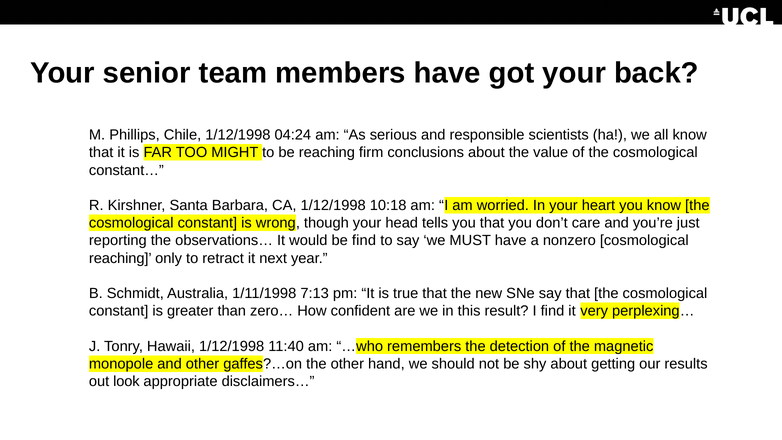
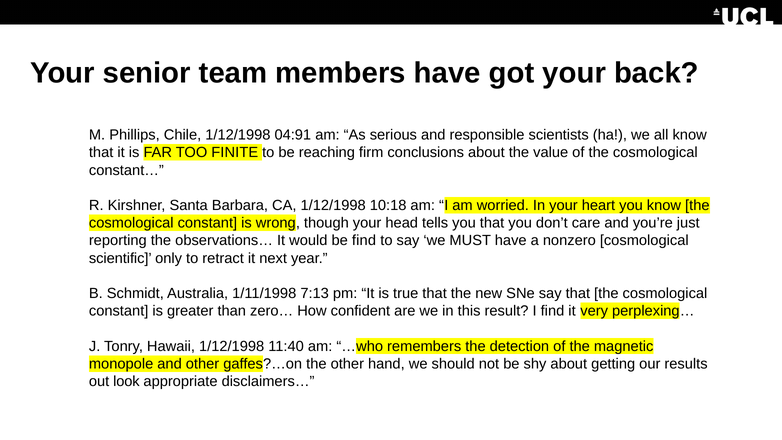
04:24: 04:24 -> 04:91
MIGHT: MIGHT -> FINITE
reaching at (120, 258): reaching -> scientific
